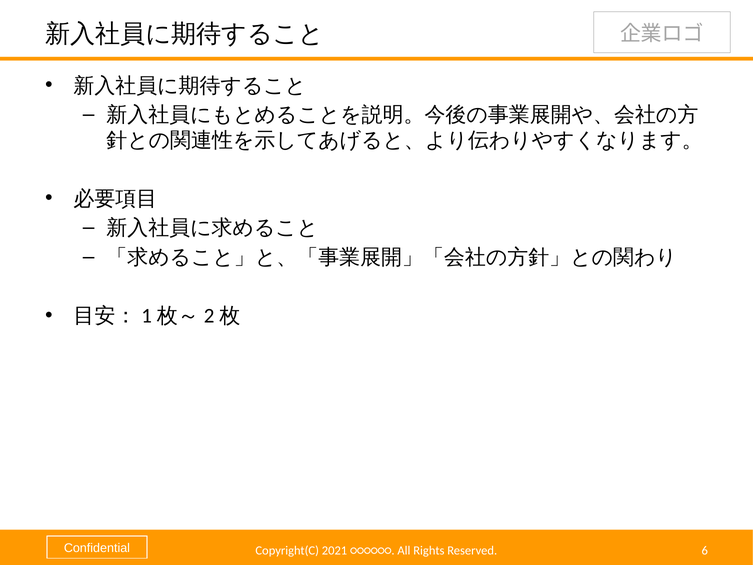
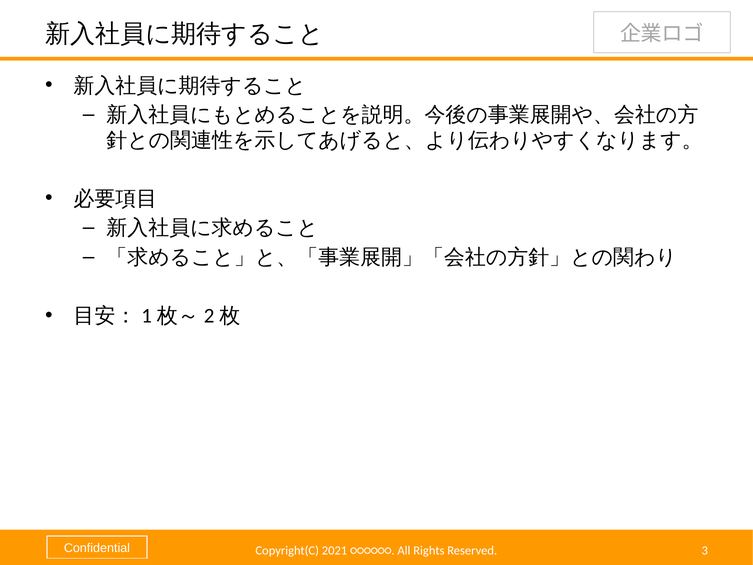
6: 6 -> 3
